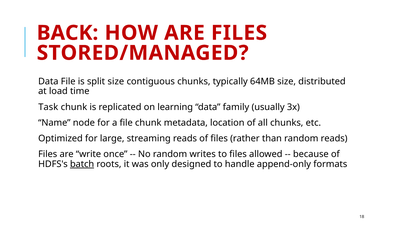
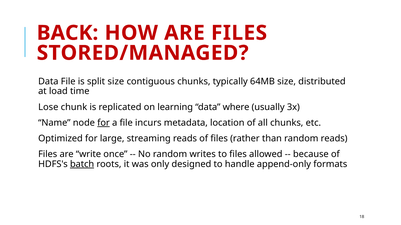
Task: Task -> Lose
family: family -> where
for at (104, 123) underline: none -> present
file chunk: chunk -> incurs
